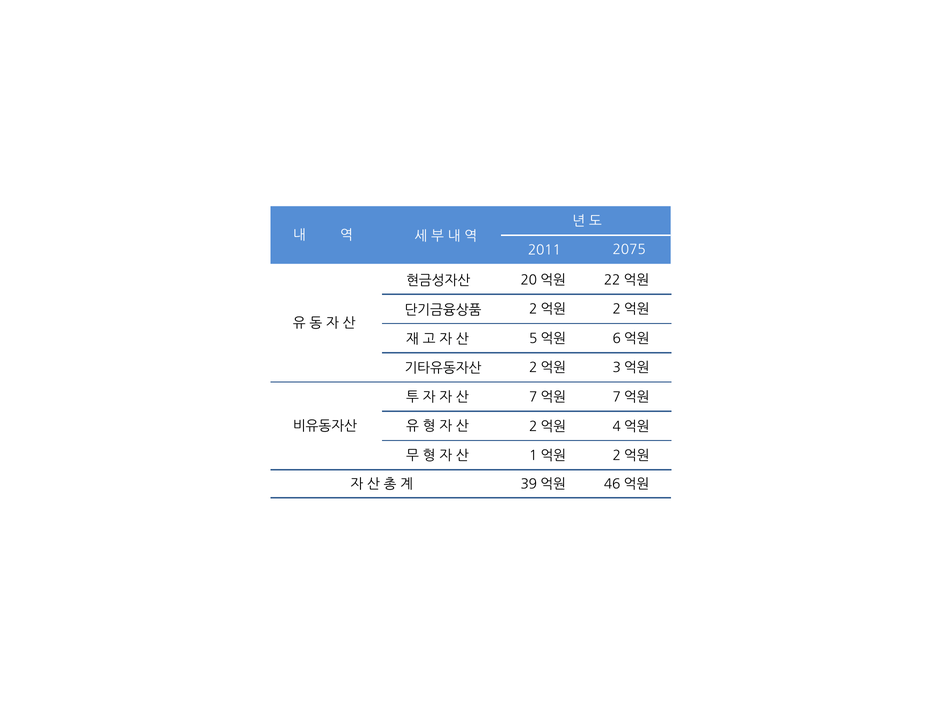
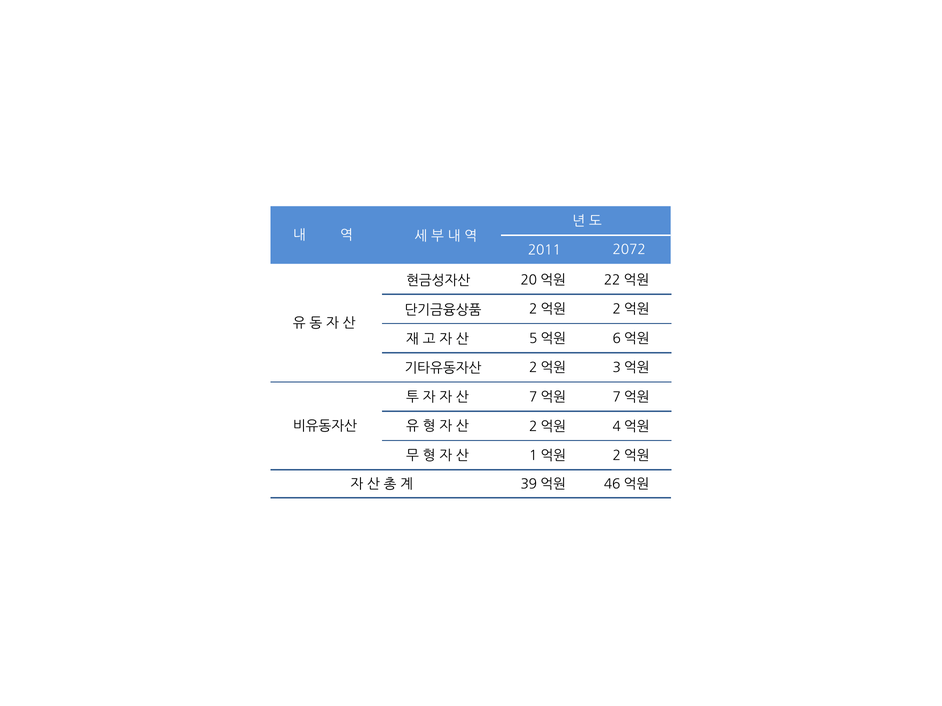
2075: 2075 -> 2072
